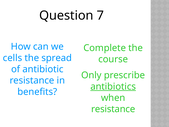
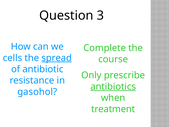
7: 7 -> 3
spread underline: none -> present
benefits: benefits -> gasohol
resistance at (113, 109): resistance -> treatment
